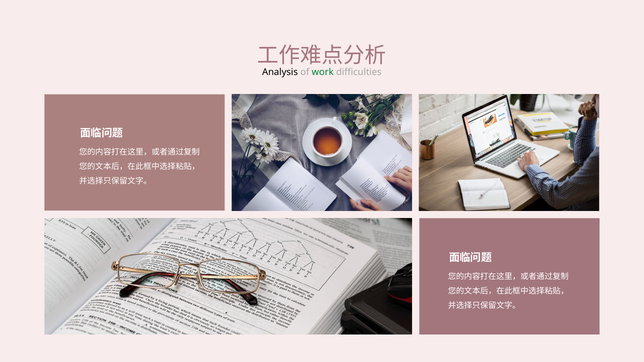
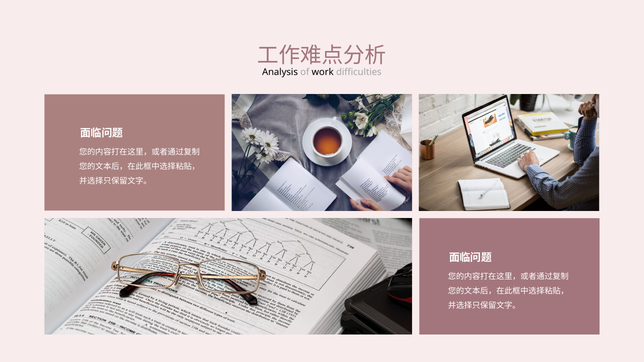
work colour: green -> black
